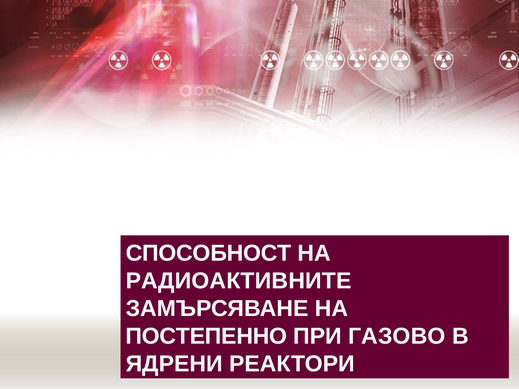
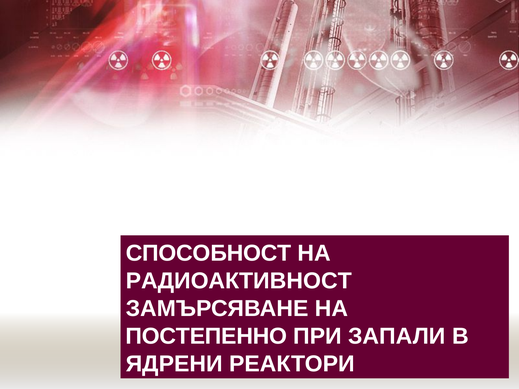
РАДИОАКТИВНИТЕ: РАДИОАКТИВНИТЕ -> РАДИОАКТИВНОСТ
ГАЗОВО: ГАЗОВО -> ЗАПАЛИ
